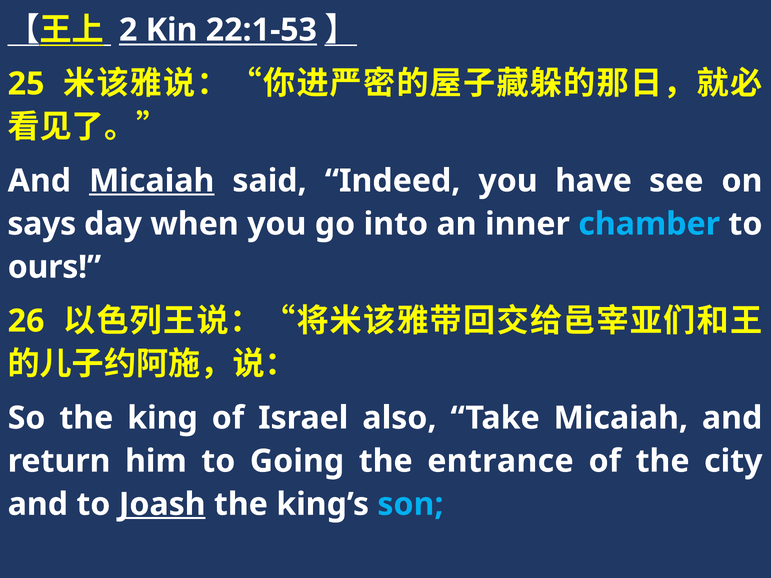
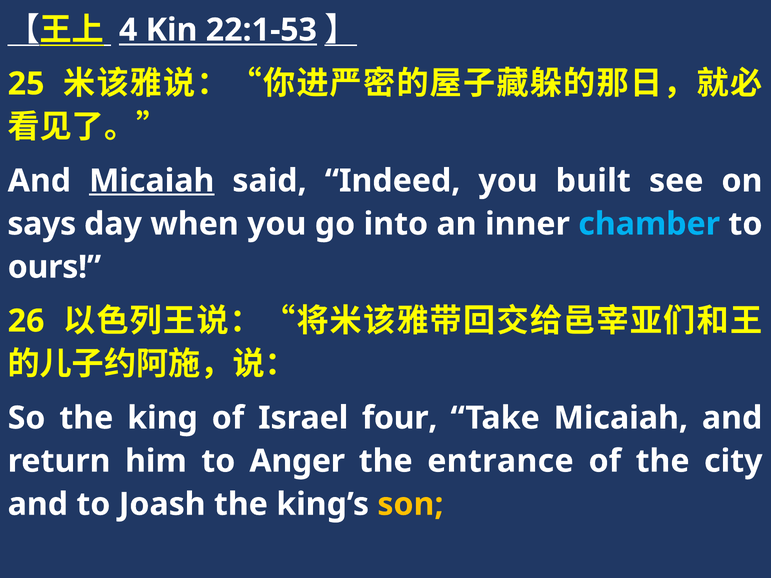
2: 2 -> 4
have: have -> built
also: also -> four
Going: Going -> Anger
Joash underline: present -> none
son colour: light blue -> yellow
